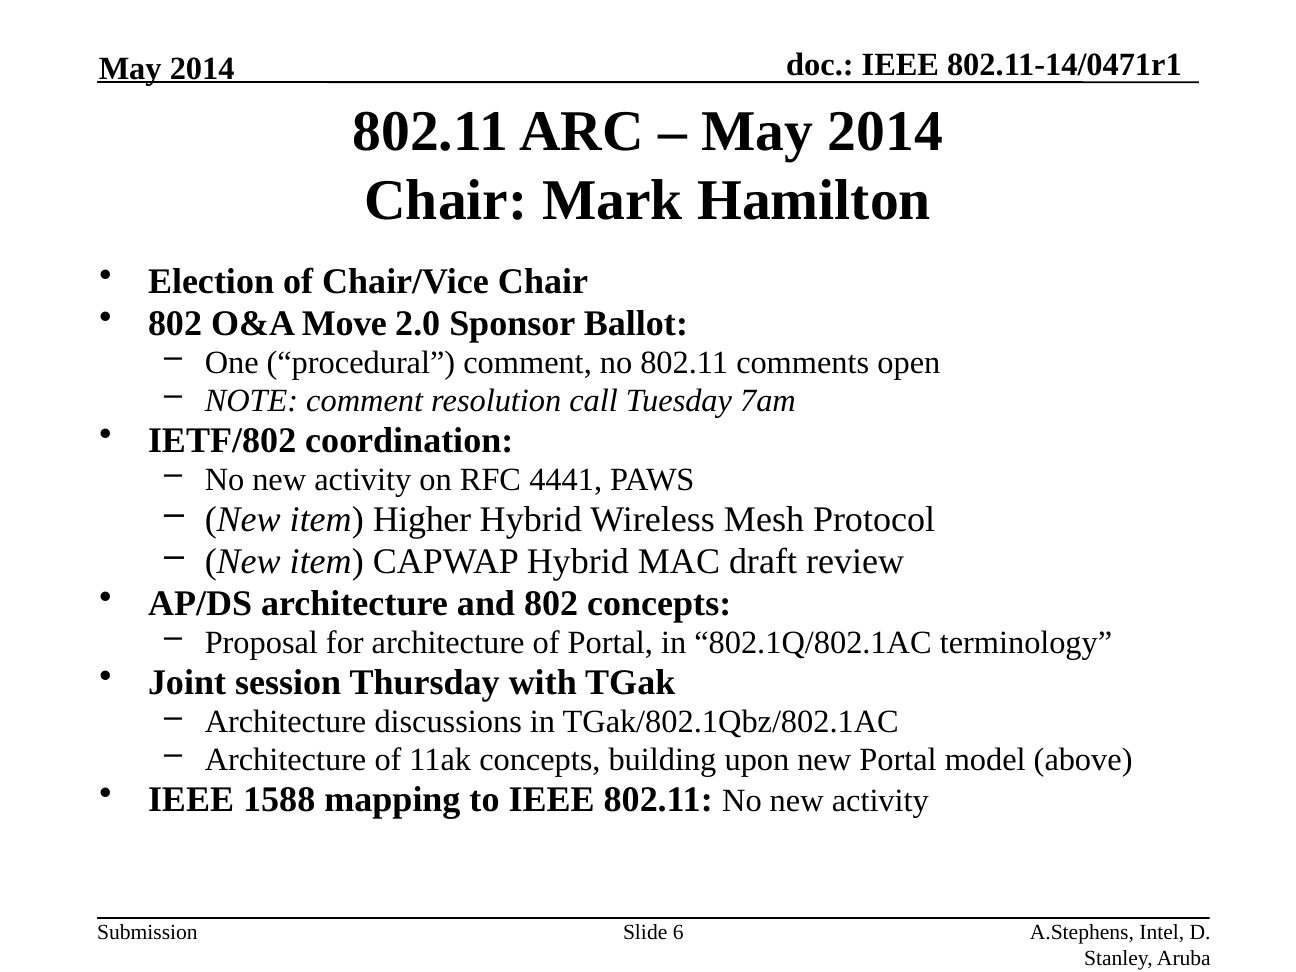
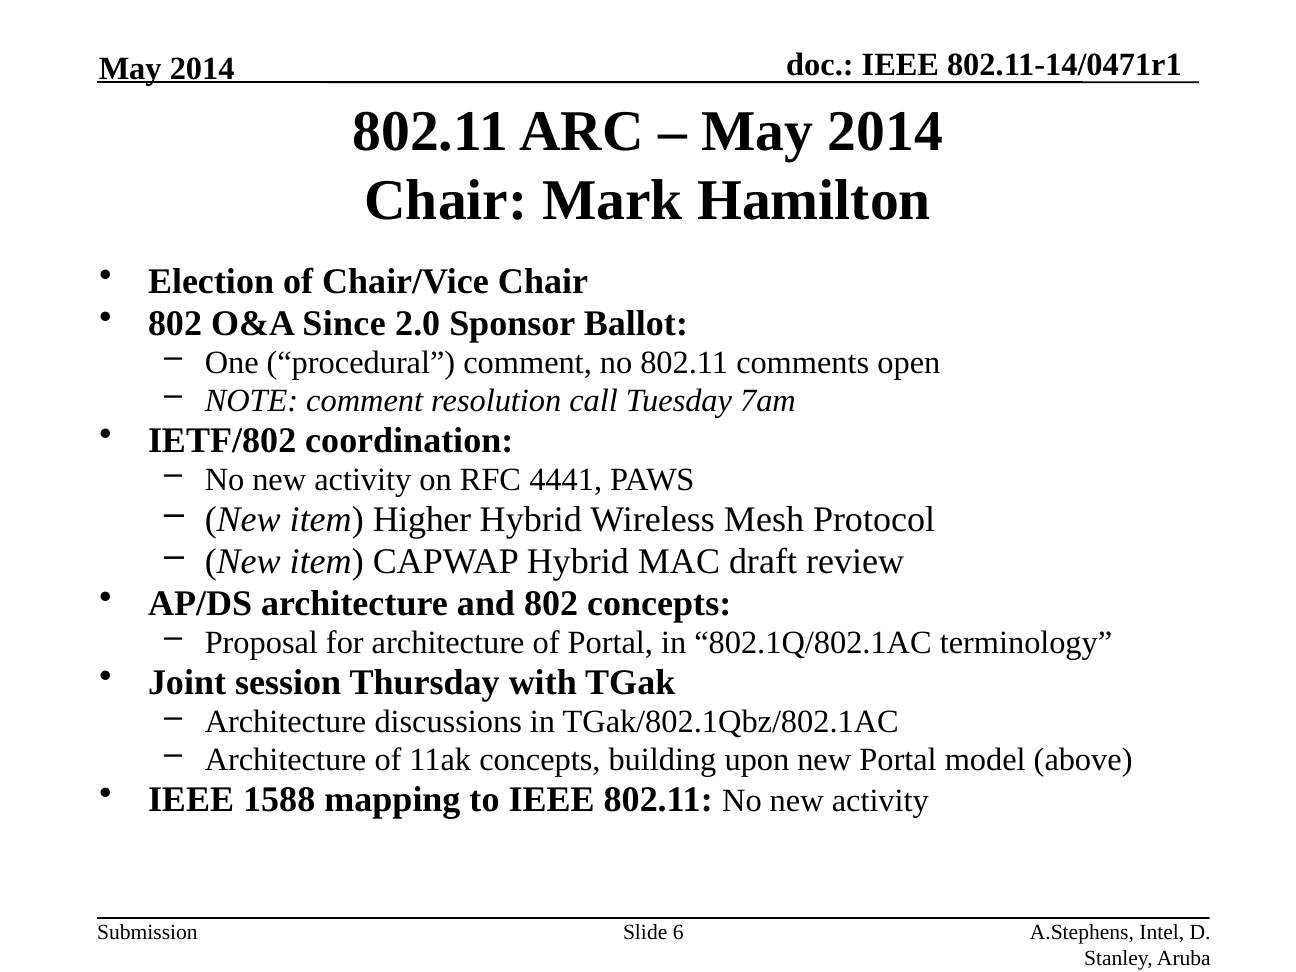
Move: Move -> Since
